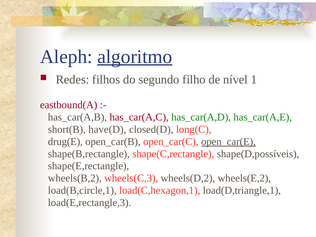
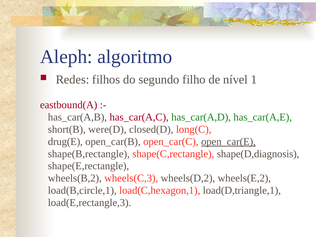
algoritmo underline: present -> none
have(D: have(D -> were(D
shape(D,possíveis: shape(D,possíveis -> shape(D,diagnosis
